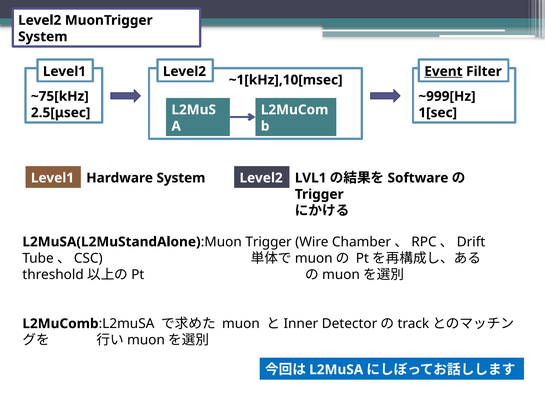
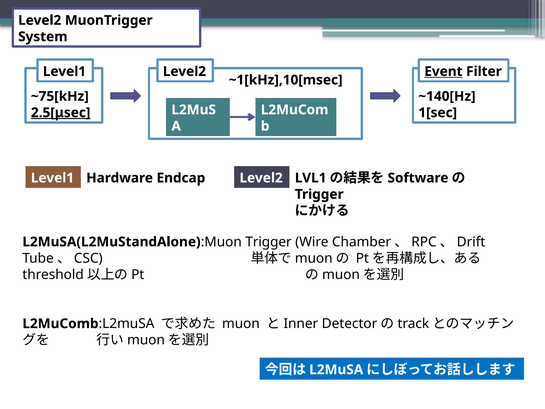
~999[Hz: ~999[Hz -> ~140[Hz
2.5[μsec underline: none -> present
Hardware System: System -> Endcap
